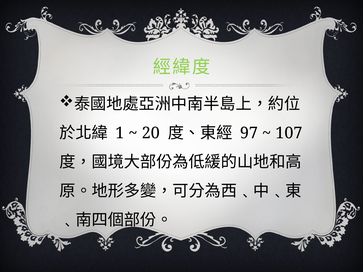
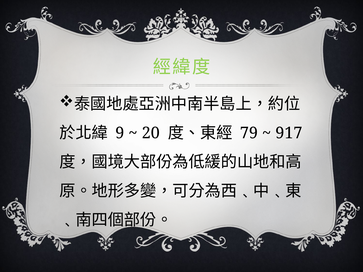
1: 1 -> 9
97: 97 -> 79
107: 107 -> 917
